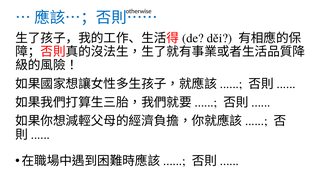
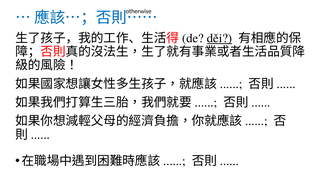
děi underline: none -> present
